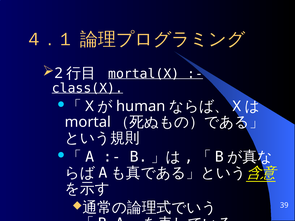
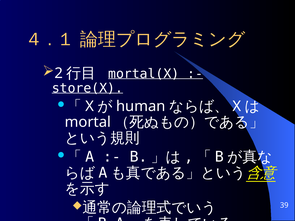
class(X: class(X -> store(X
